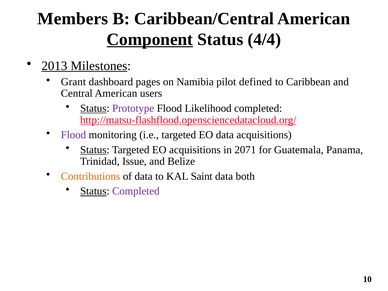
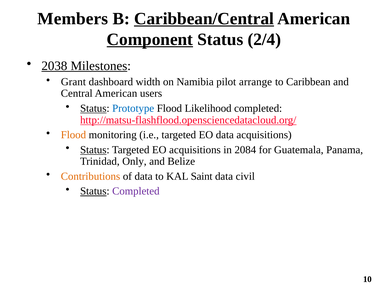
Caribbean/Central underline: none -> present
4/4: 4/4 -> 2/4
2013: 2013 -> 2038
pages: pages -> width
defined: defined -> arrange
Prototype colour: purple -> blue
Flood at (73, 135) colour: purple -> orange
2071: 2071 -> 2084
Issue: Issue -> Only
both: both -> civil
